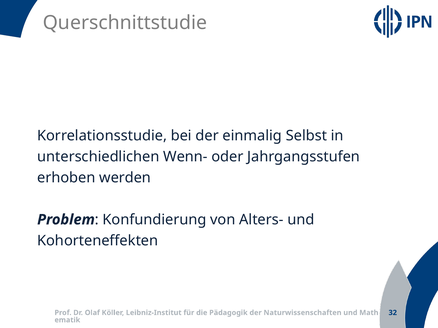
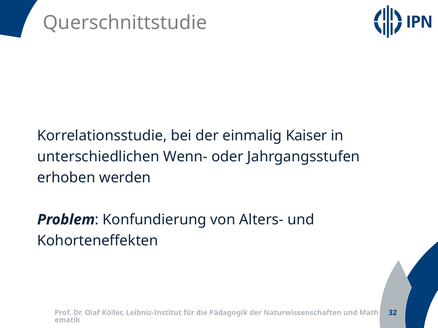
Selbst: Selbst -> Kaiser
